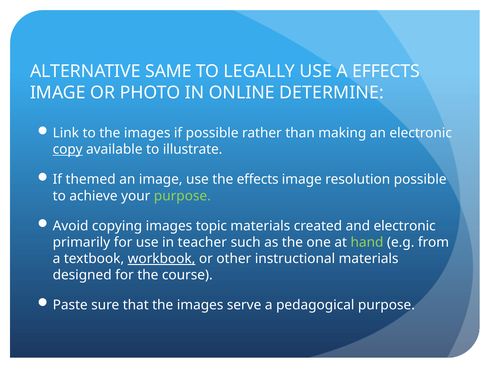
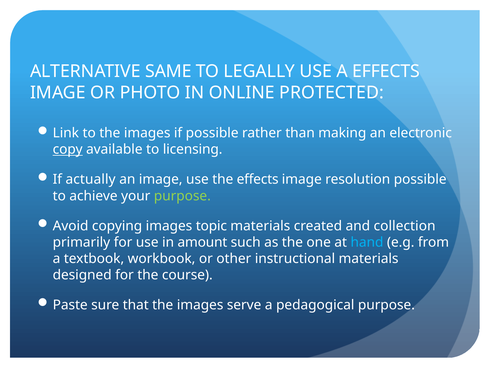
DETERMINE: DETERMINE -> PROTECTED
illustrate: illustrate -> licensing
themed: themed -> actually
and electronic: electronic -> collection
teacher: teacher -> amount
hand colour: light green -> light blue
workbook underline: present -> none
